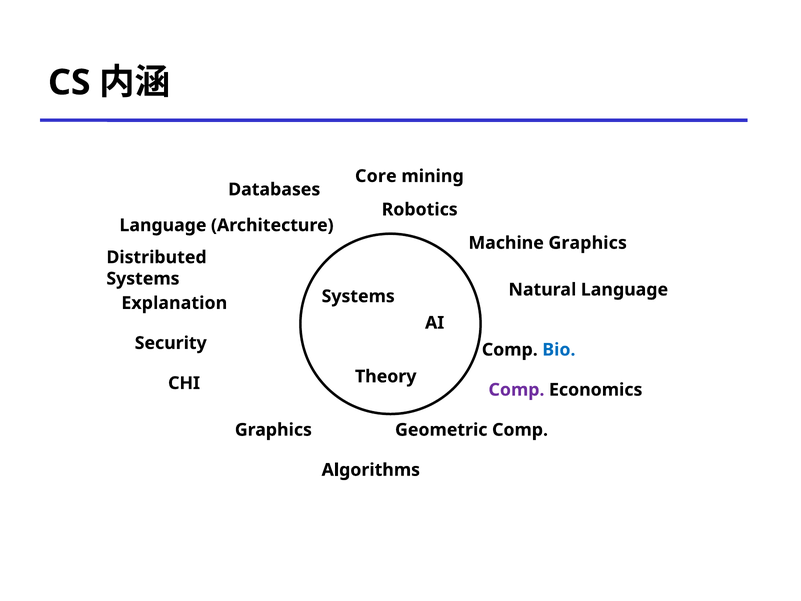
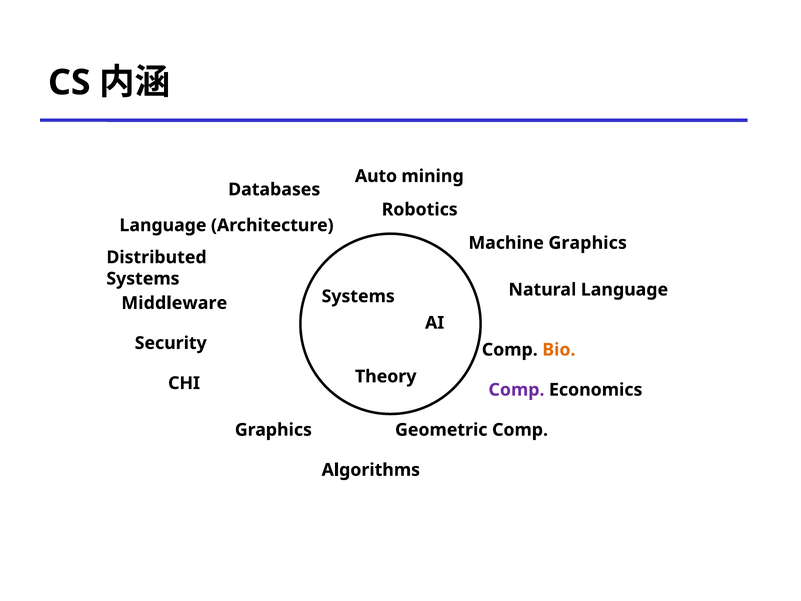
Core: Core -> Auto
Explanation: Explanation -> Middleware
Bio colour: blue -> orange
